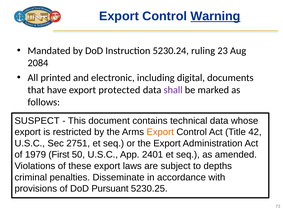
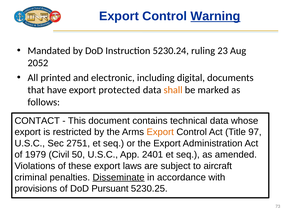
2084: 2084 -> 2052
shall colour: purple -> orange
SUSPECT: SUSPECT -> CONTACT
42: 42 -> 97
First: First -> Civil
depths: depths -> aircraft
Disseminate underline: none -> present
